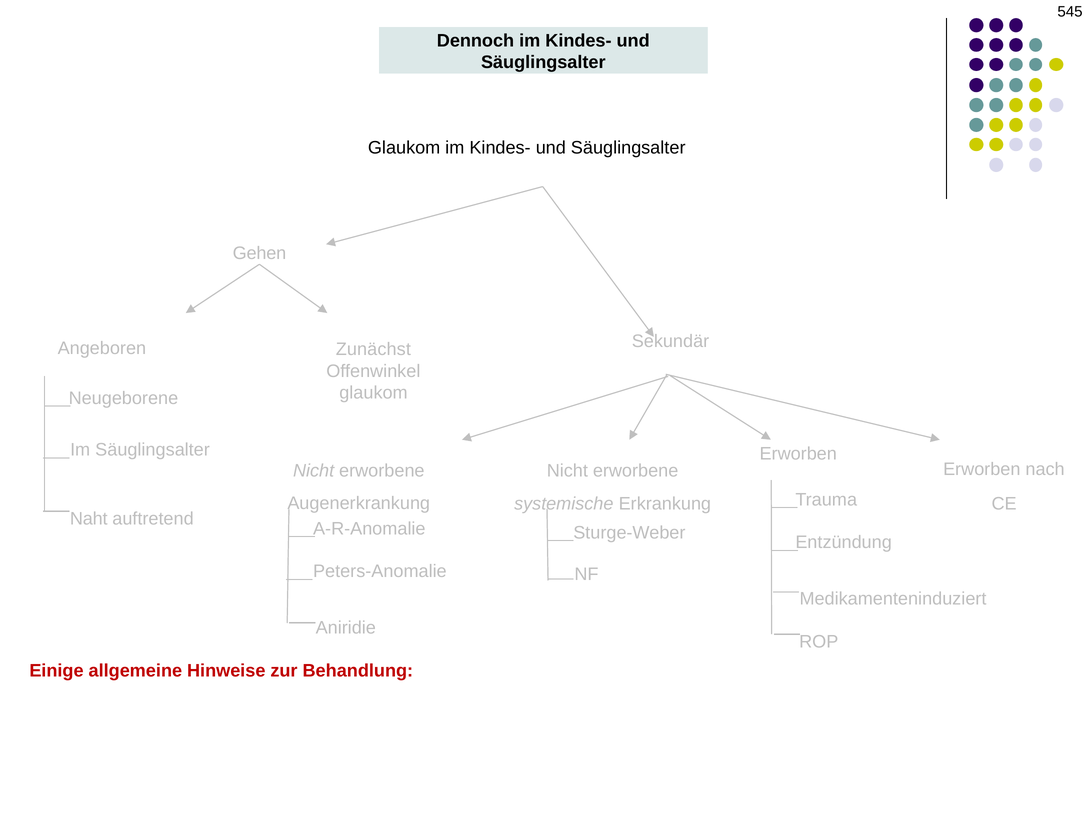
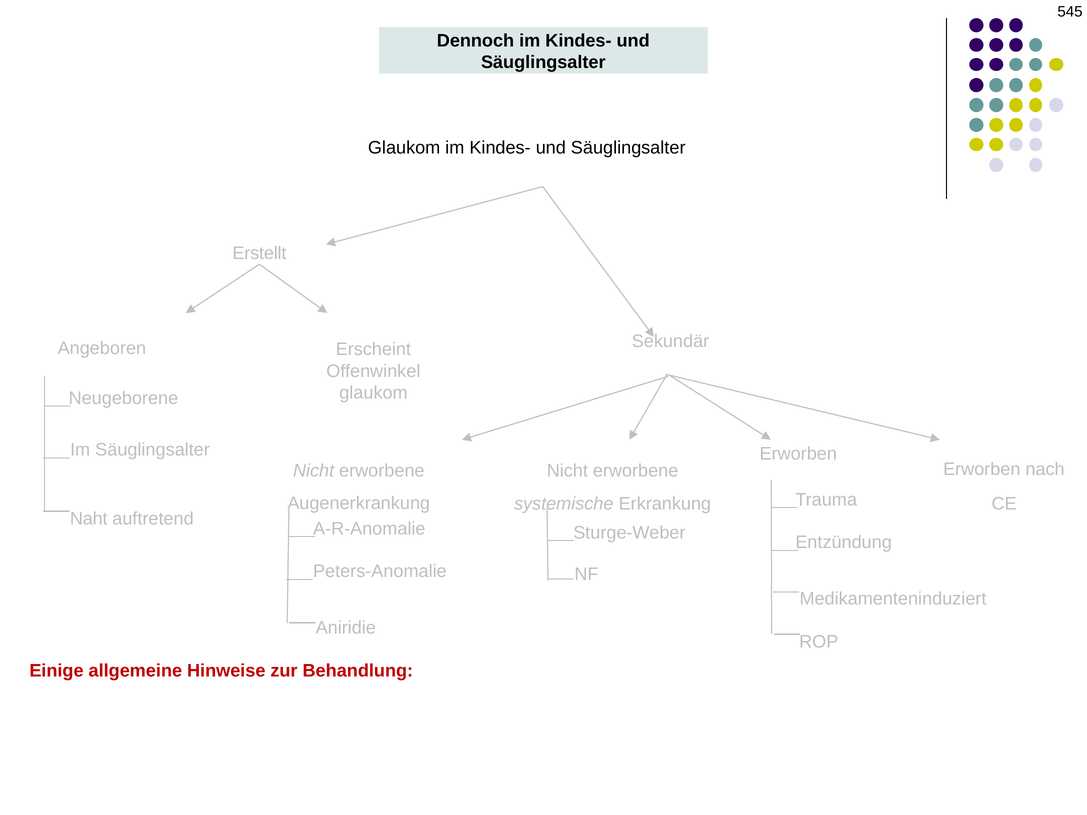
Gehen: Gehen -> Erstellt
Zunächst: Zunächst -> Erscheint
